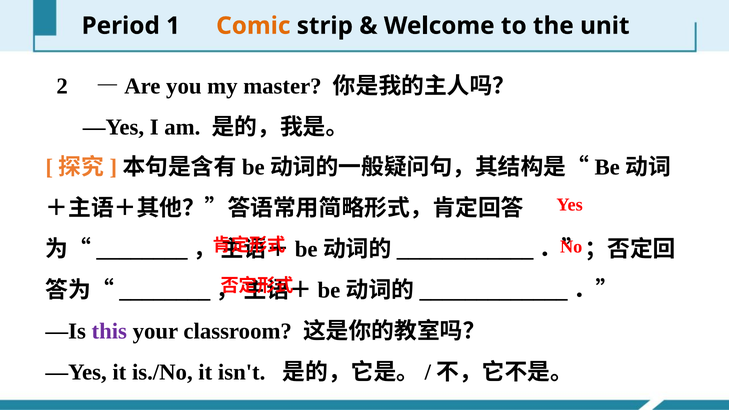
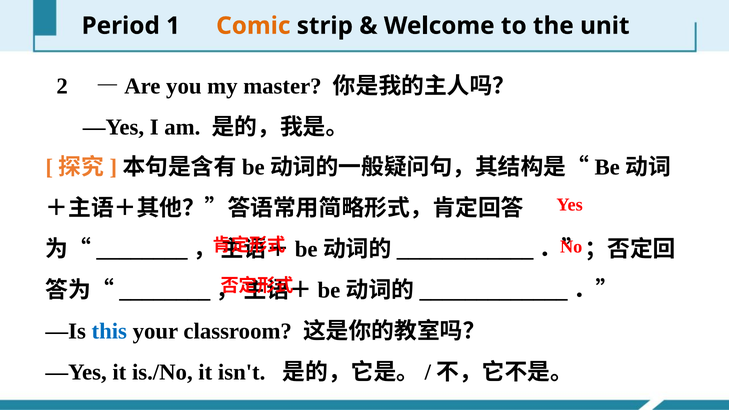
this colour: purple -> blue
